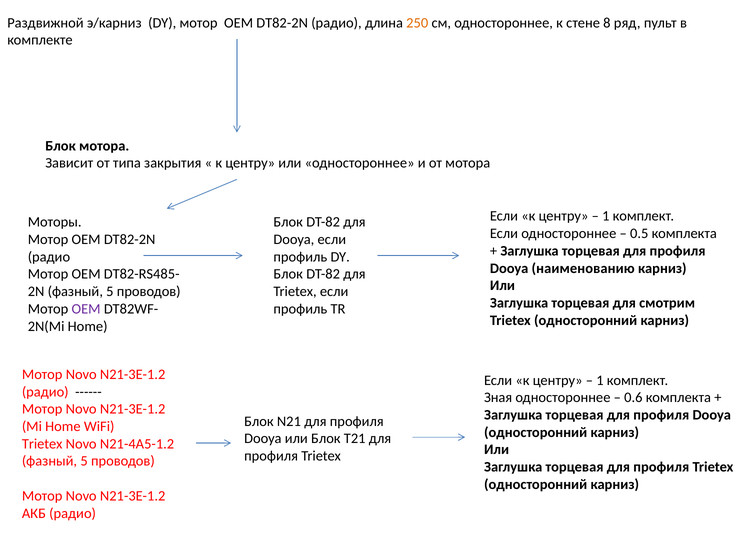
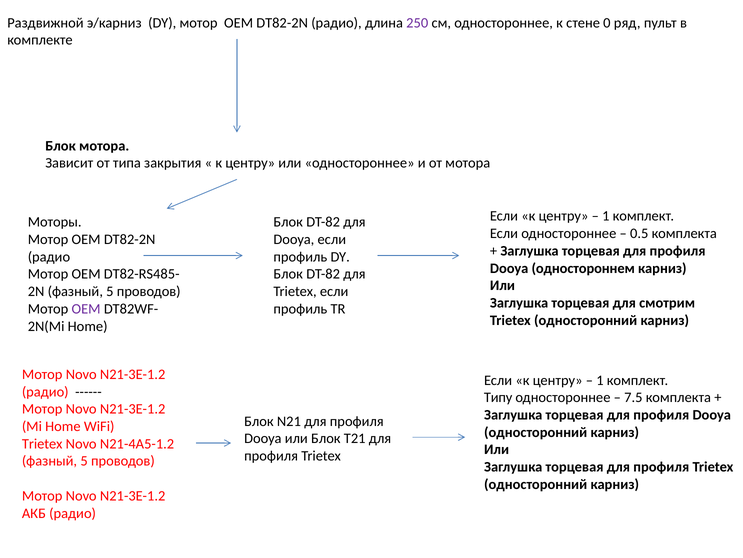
250 colour: orange -> purple
8: 8 -> 0
наименованию: наименованию -> одностороннем
Зная: Зная -> Типу
0.6: 0.6 -> 7.5
